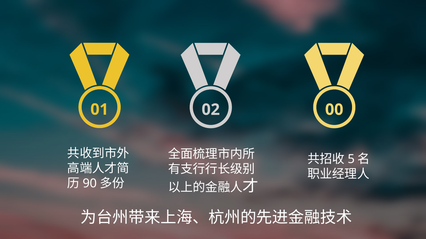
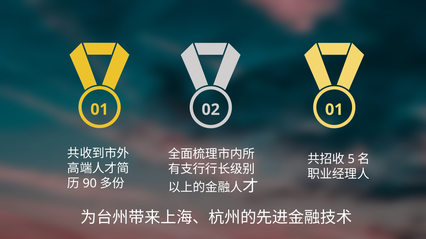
02 00: 00 -> 01
